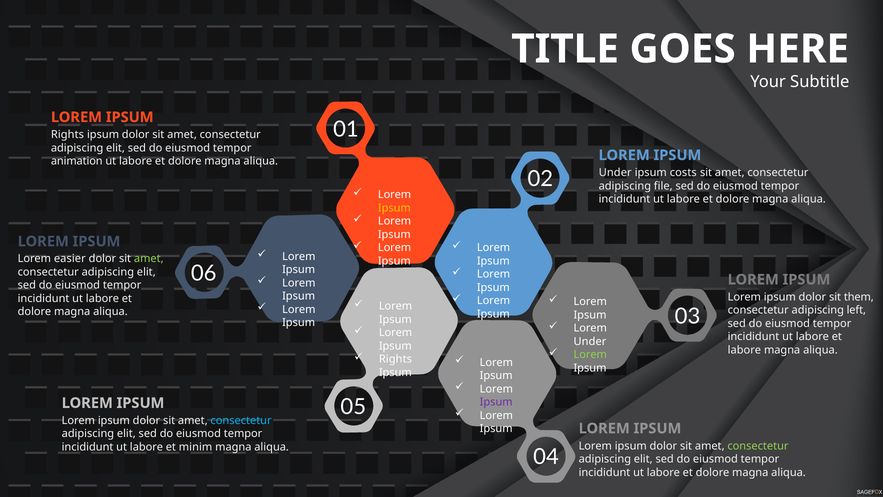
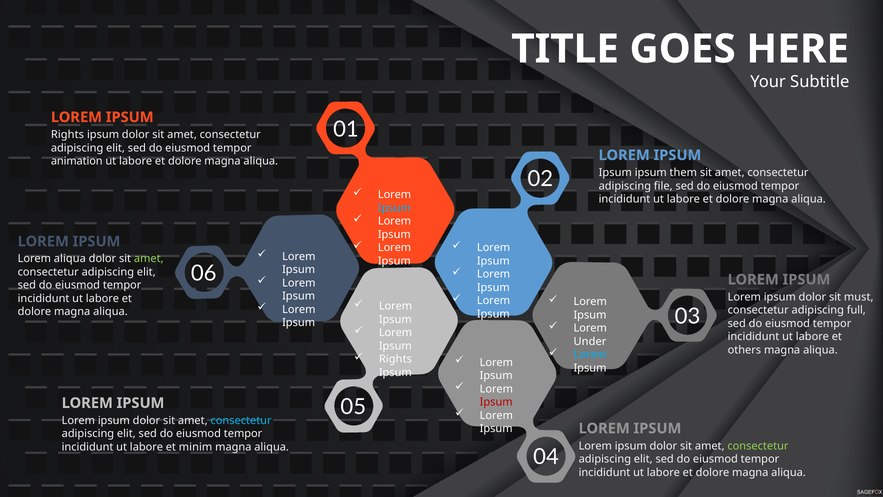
Under at (615, 173): Under -> Ipsum
costs: costs -> them
Ipsum at (394, 208) colour: yellow -> light blue
Lorem easier: easier -> aliqua
them: them -> must
left: left -> full
labore at (744, 350): labore -> others
Lorem at (590, 355) colour: light green -> light blue
Ipsum at (496, 402) colour: purple -> red
